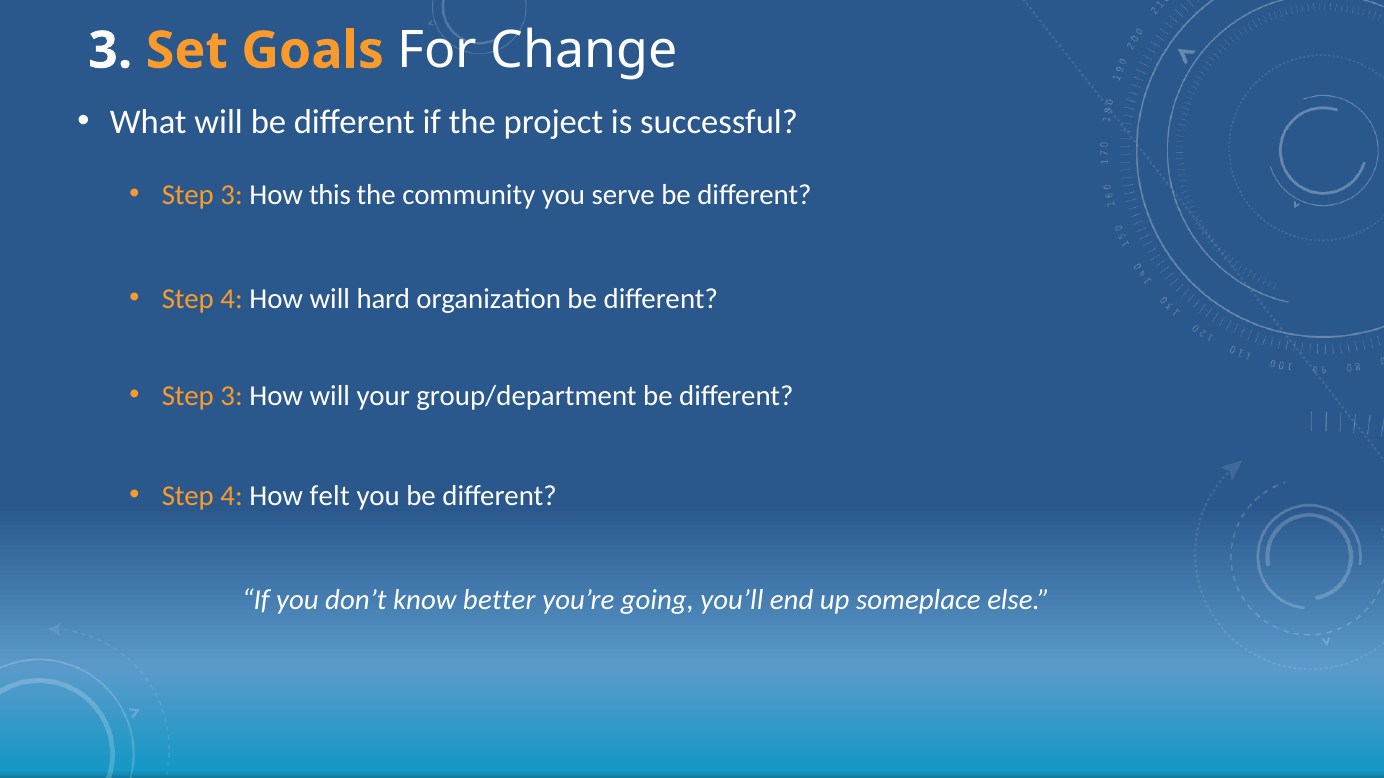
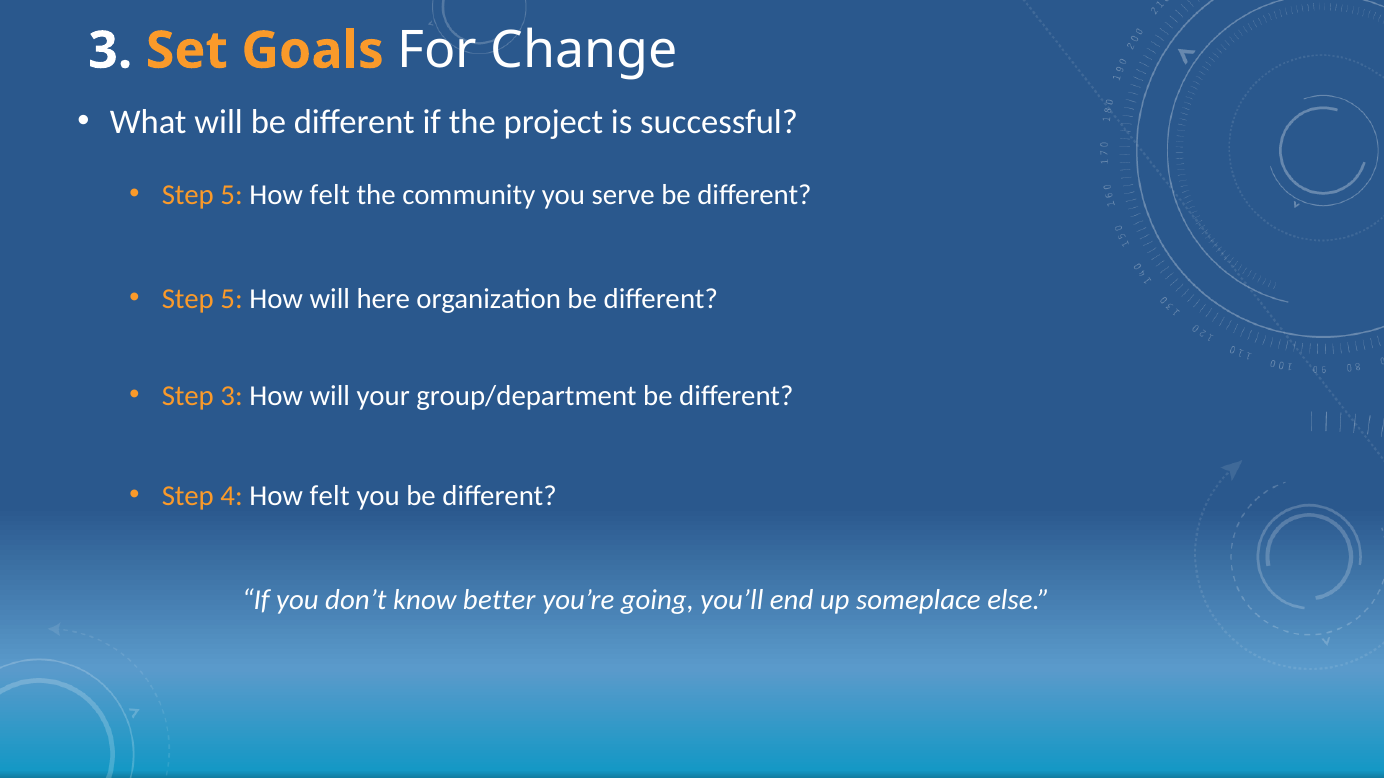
3 at (232, 195): 3 -> 5
this at (330, 195): this -> felt
4 at (232, 299): 4 -> 5
hard: hard -> here
